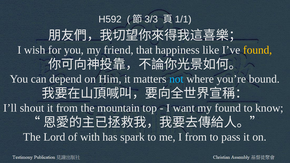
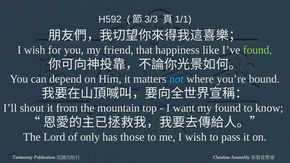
found at (258, 50) colour: yellow -> light green
with: with -> only
spark: spark -> those
me I from: from -> wish
